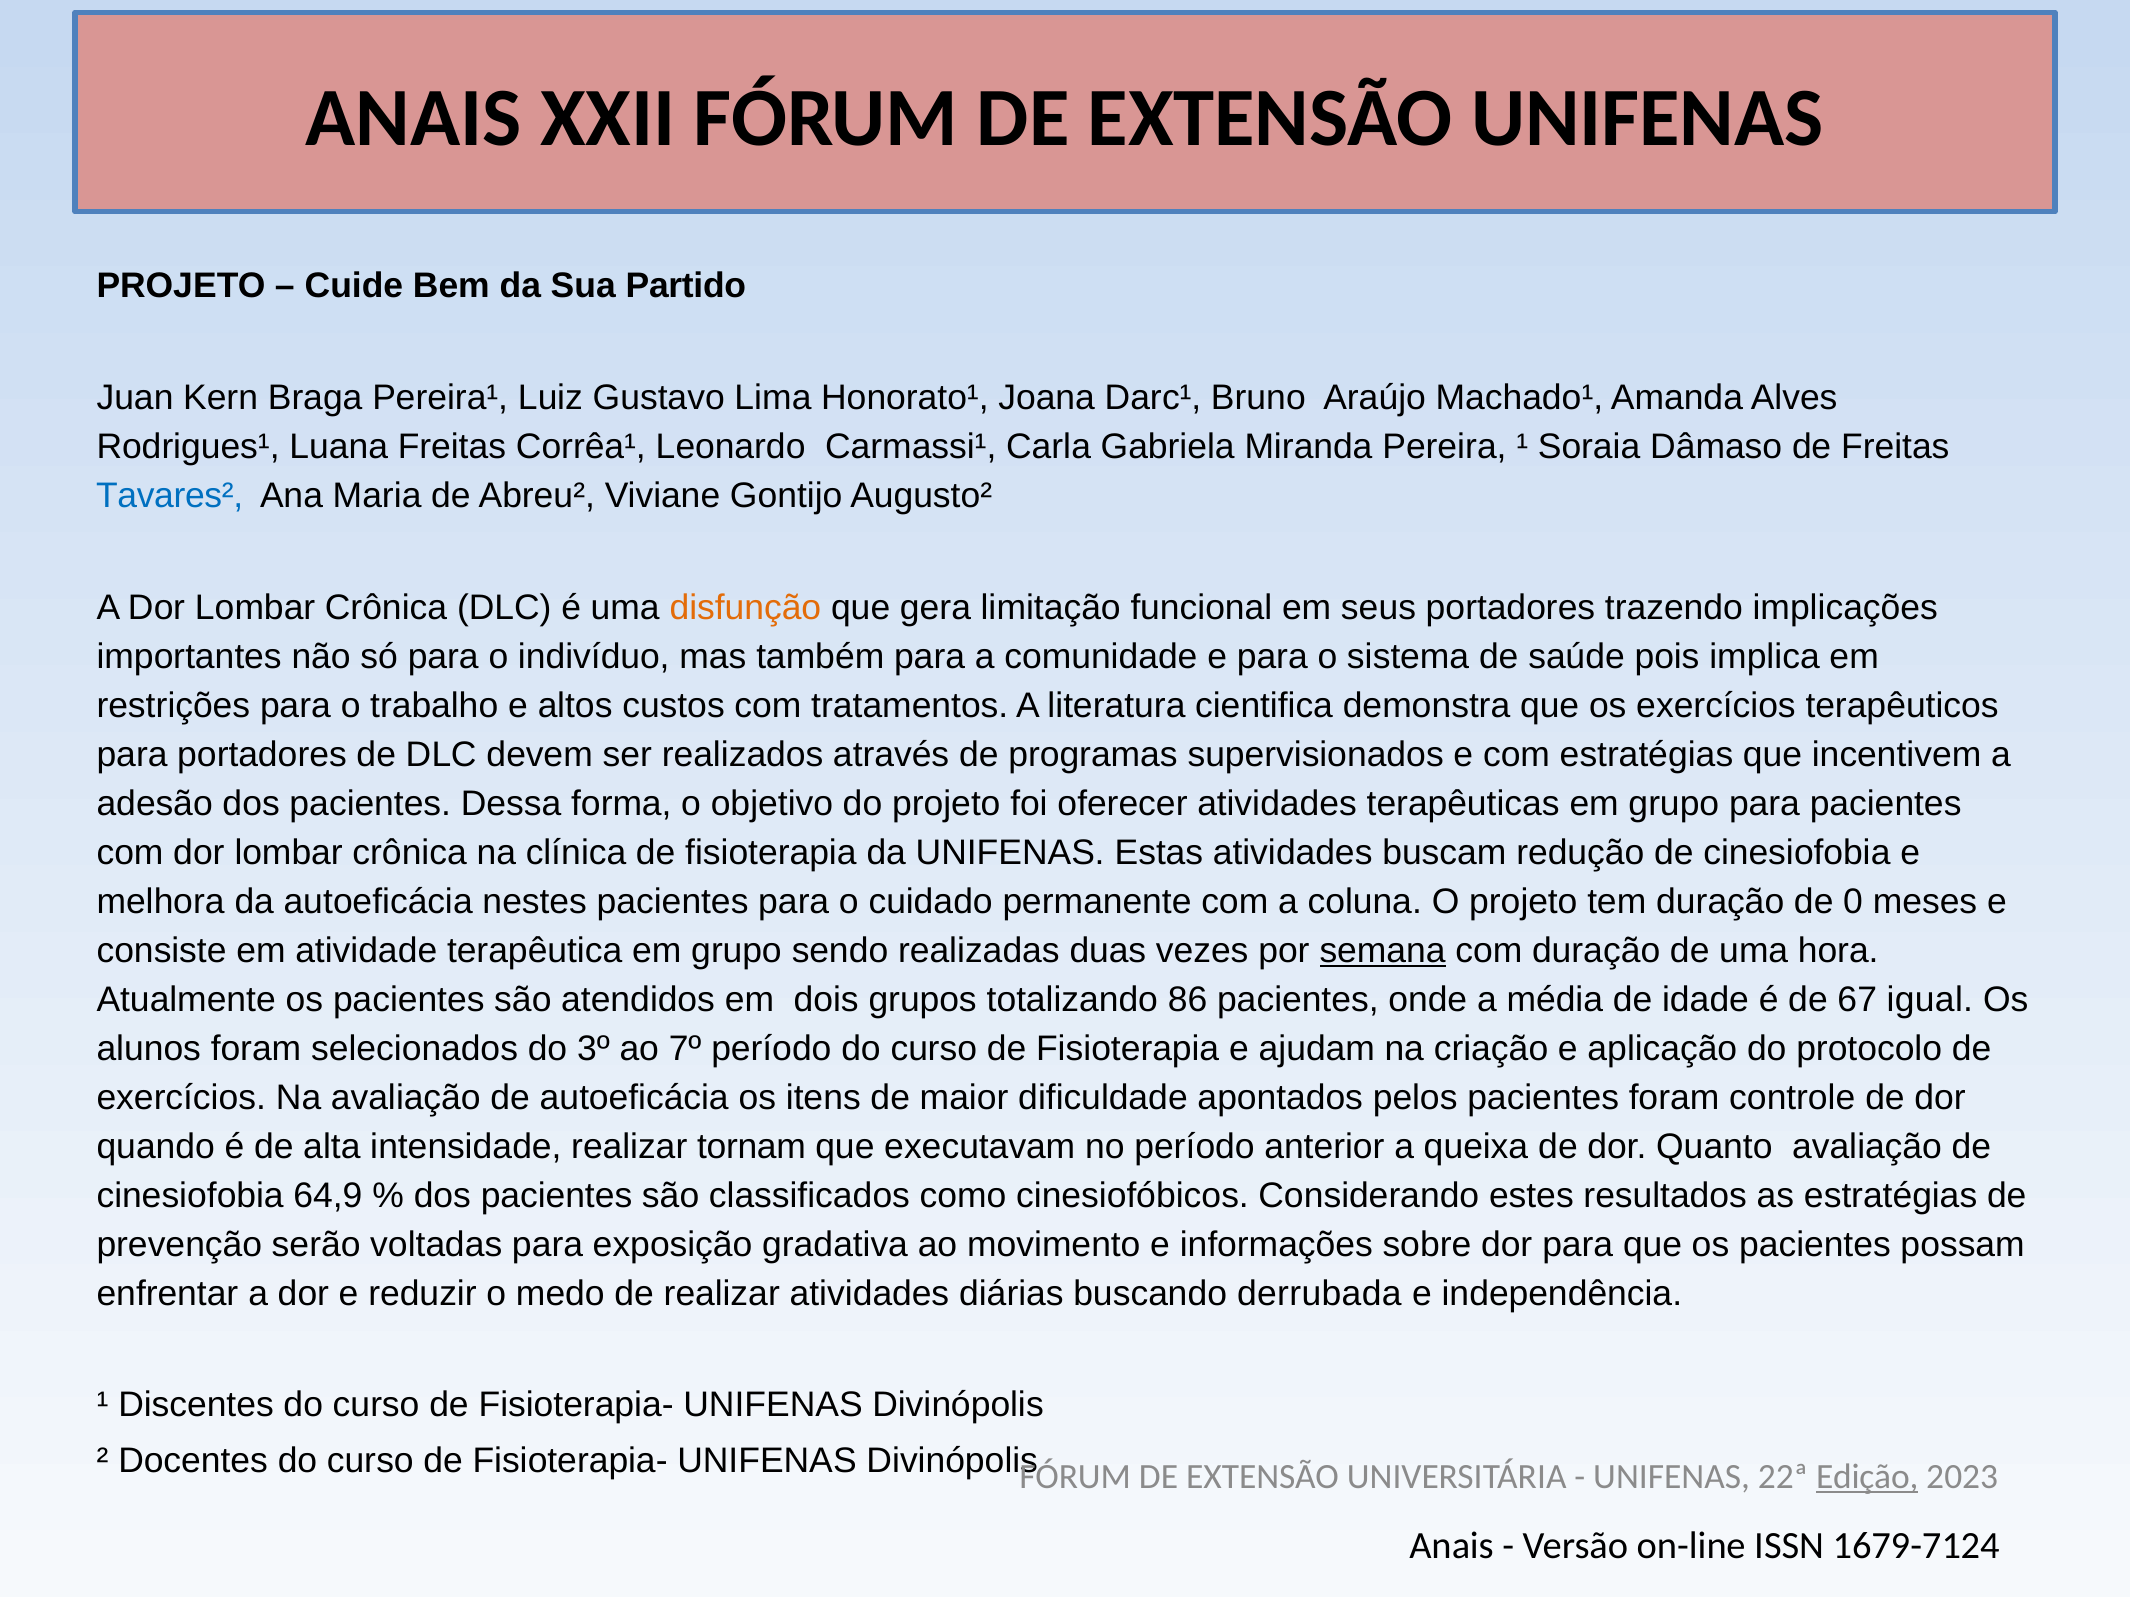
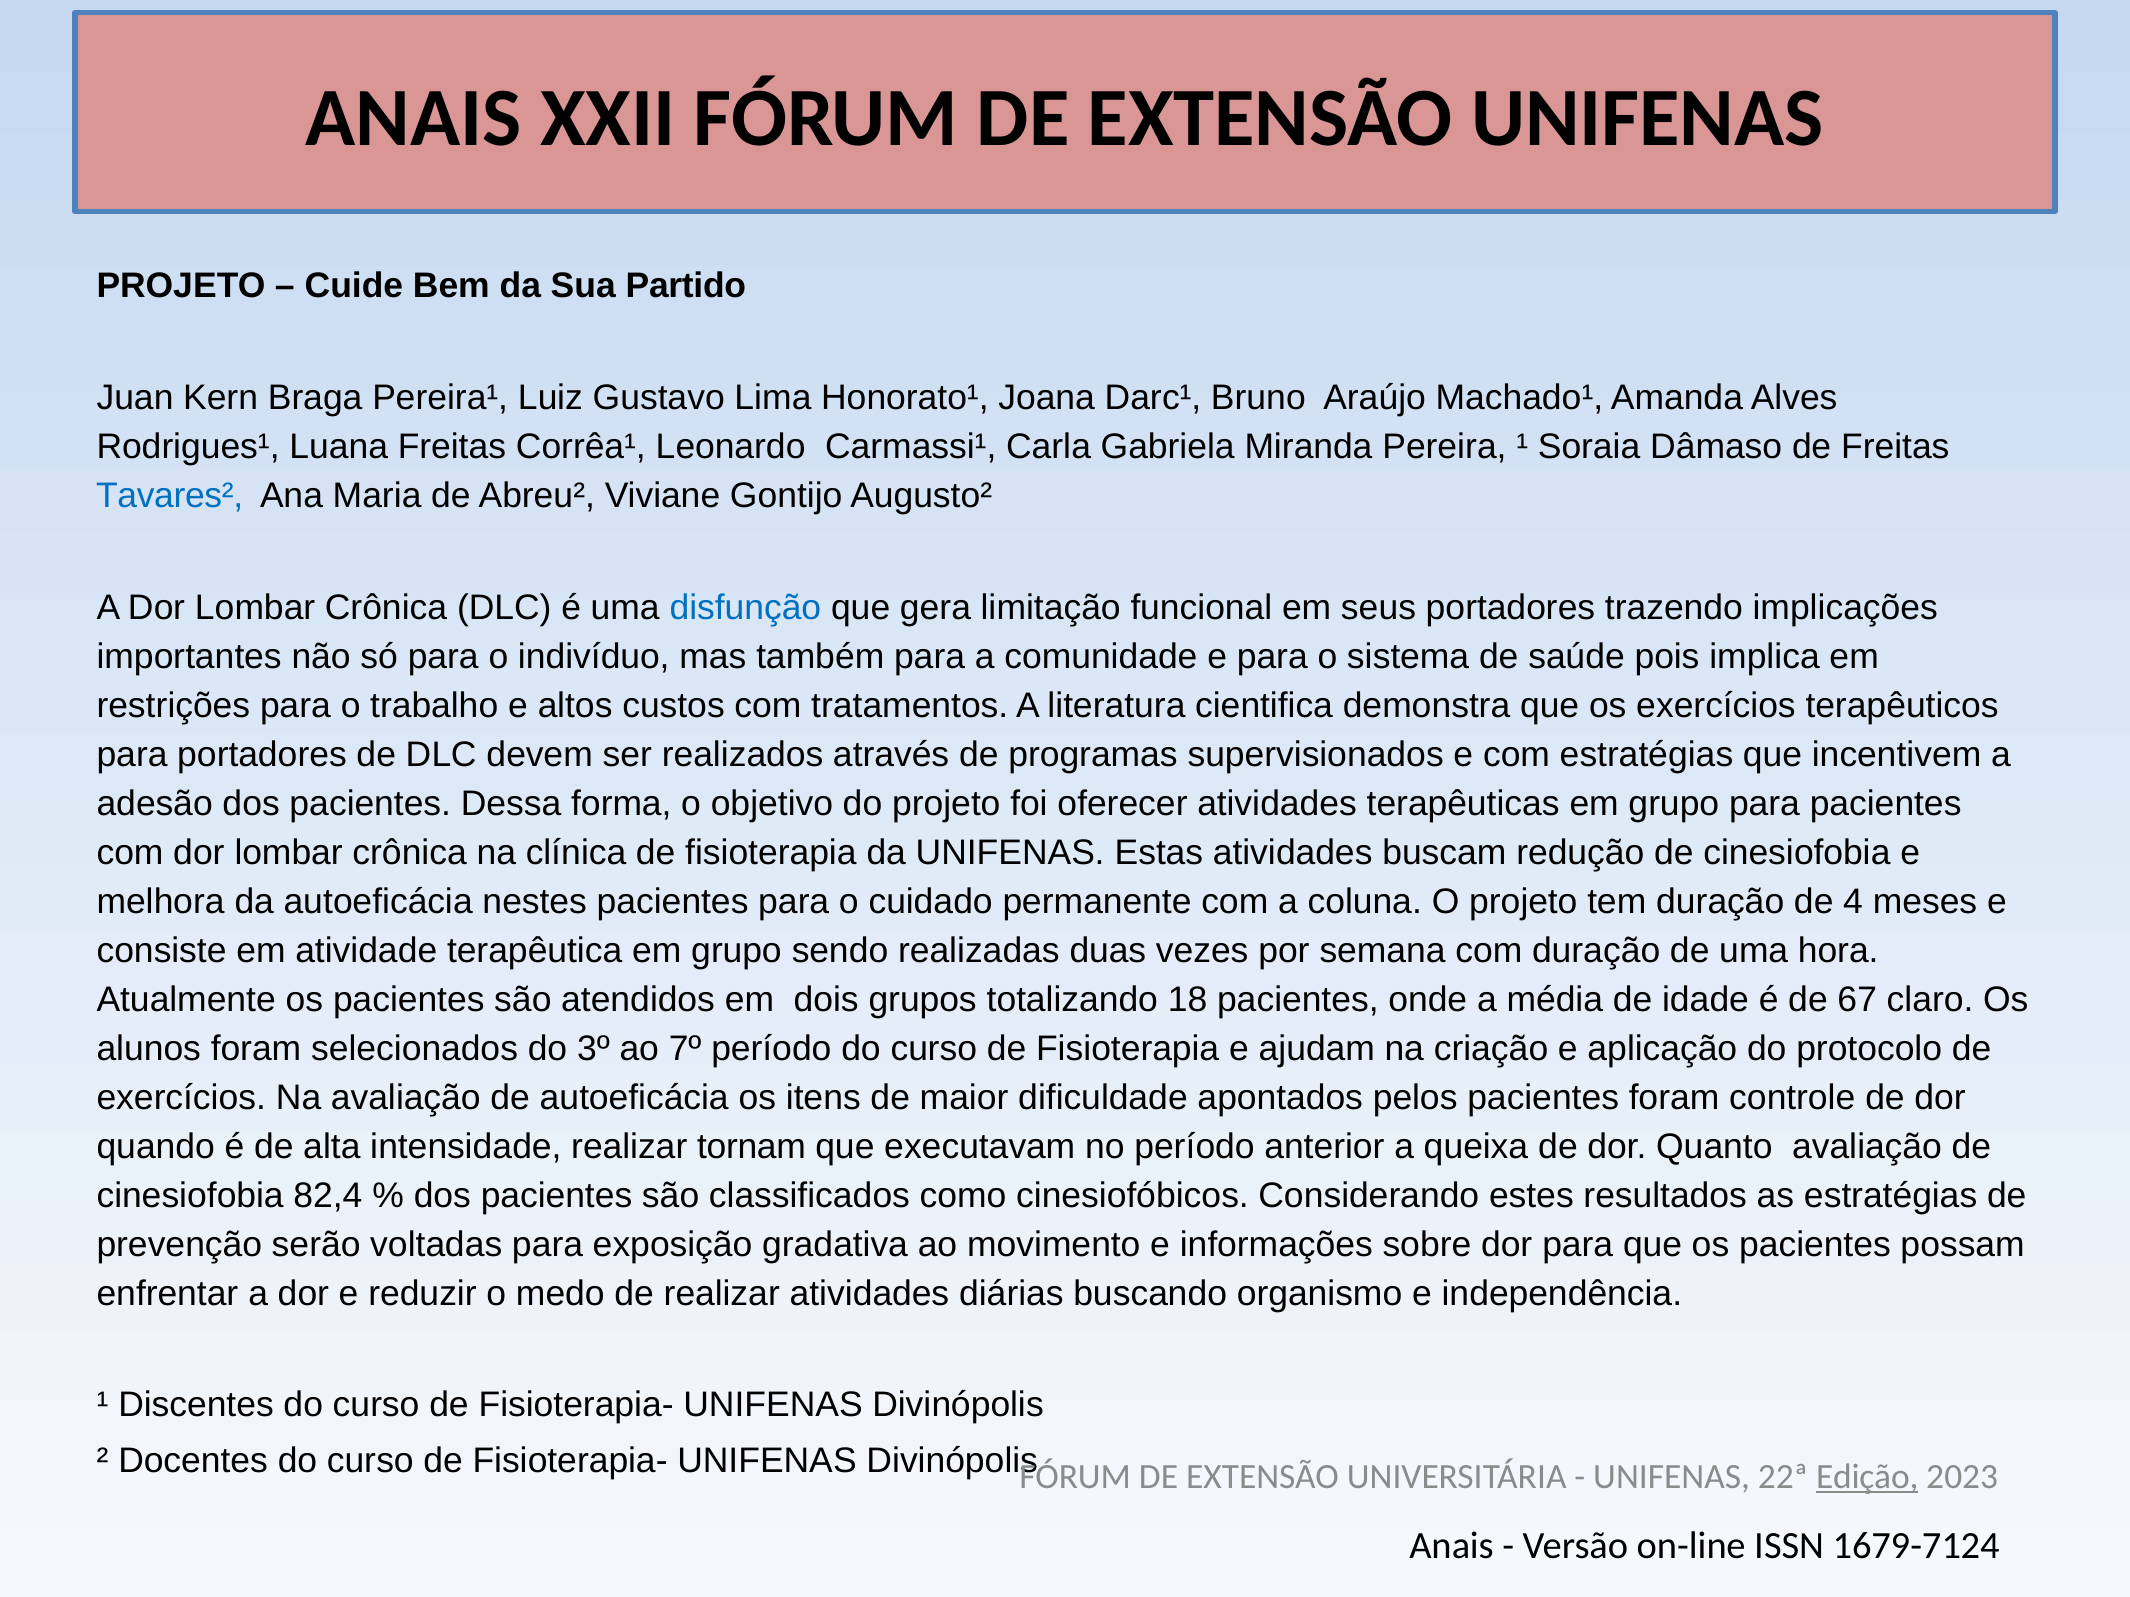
disfunção colour: orange -> blue
0: 0 -> 4
semana underline: present -> none
86: 86 -> 18
igual: igual -> claro
64,9: 64,9 -> 82,4
derrubada: derrubada -> organismo
